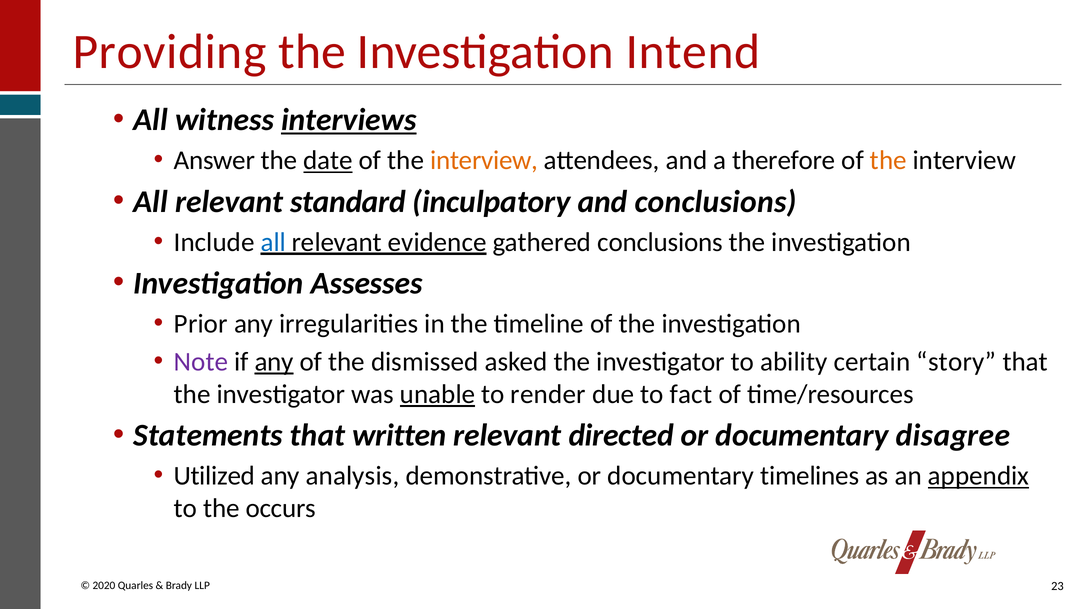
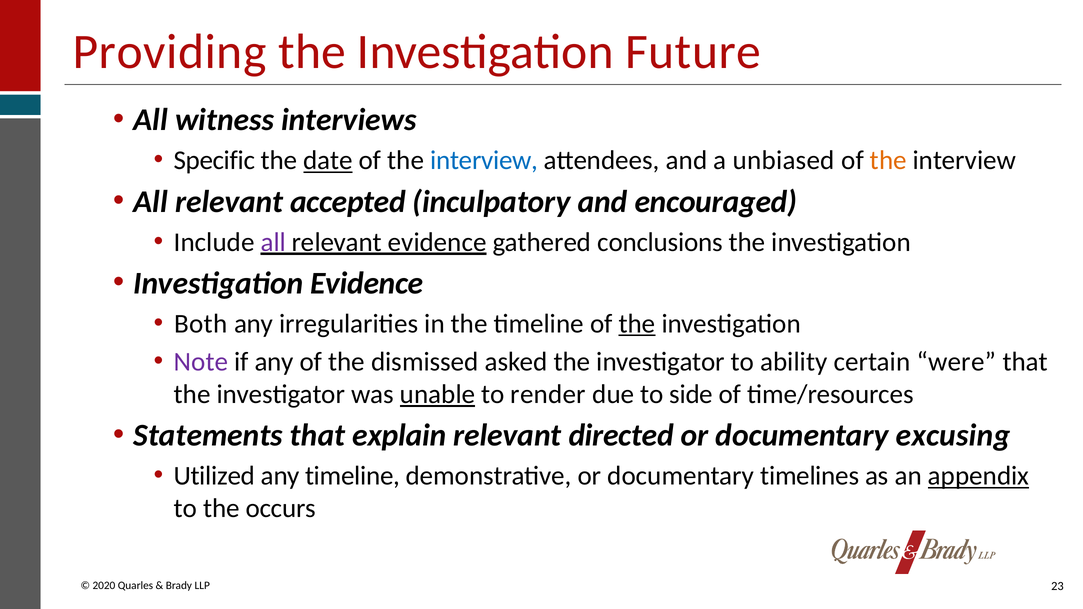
Intend: Intend -> Future
interviews underline: present -> none
Answer: Answer -> Specific
interview at (484, 161) colour: orange -> blue
therefore: therefore -> unbiased
standard: standard -> accepted
and conclusions: conclusions -> encouraged
all at (273, 242) colour: blue -> purple
Investigation Assesses: Assesses -> Evidence
Prior: Prior -> Both
the at (637, 324) underline: none -> present
any at (274, 362) underline: present -> none
story: story -> were
fact: fact -> side
written: written -> explain
disagree: disagree -> excusing
any analysis: analysis -> timeline
